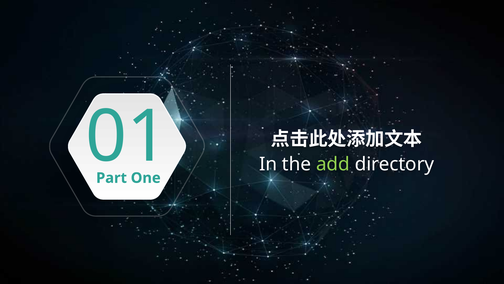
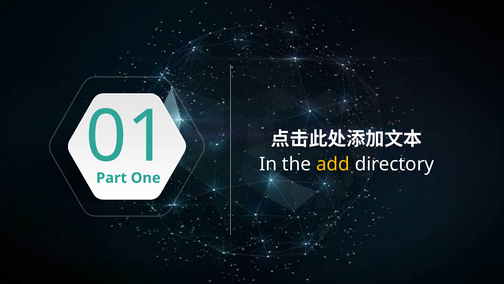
add colour: light green -> yellow
